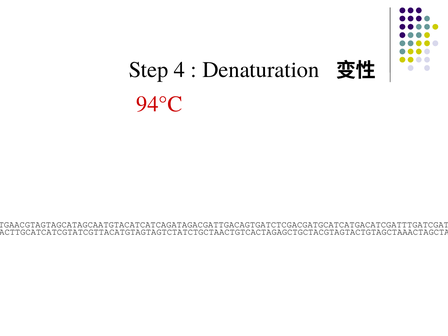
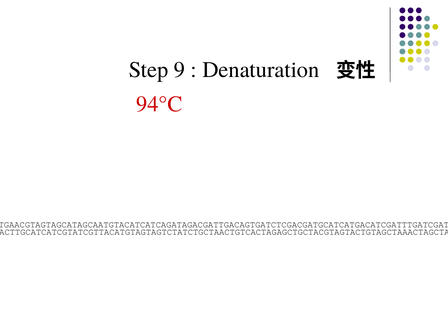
4: 4 -> 9
